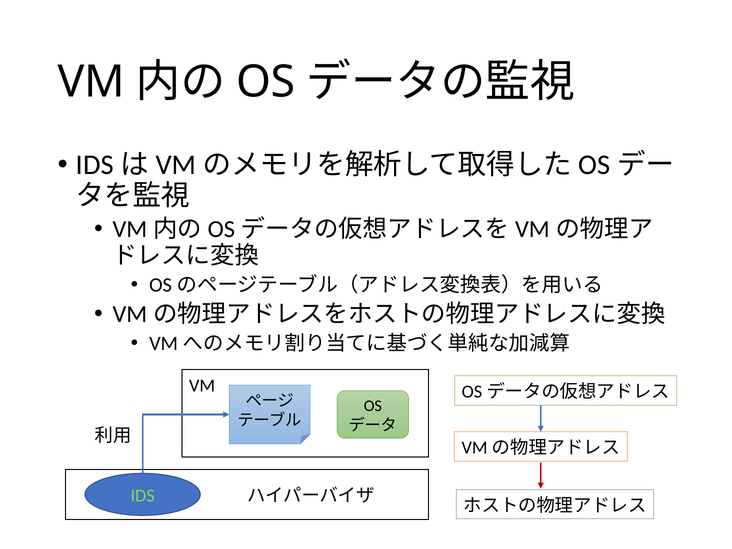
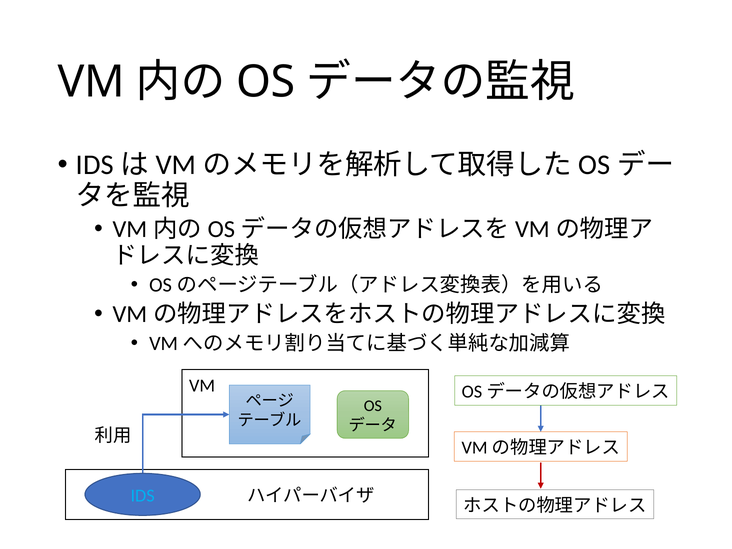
IDS colour: light green -> light blue
